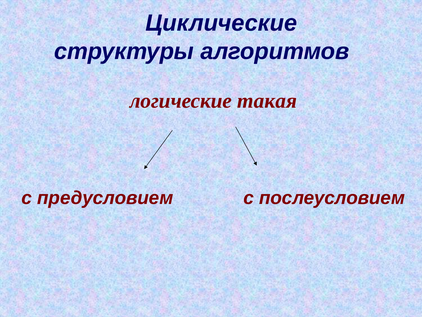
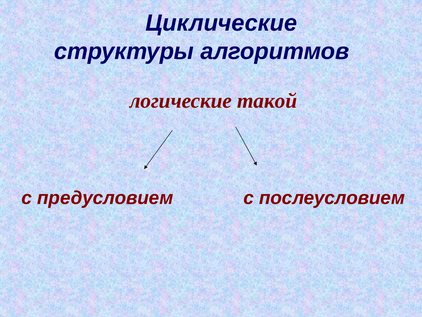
такая: такая -> такой
